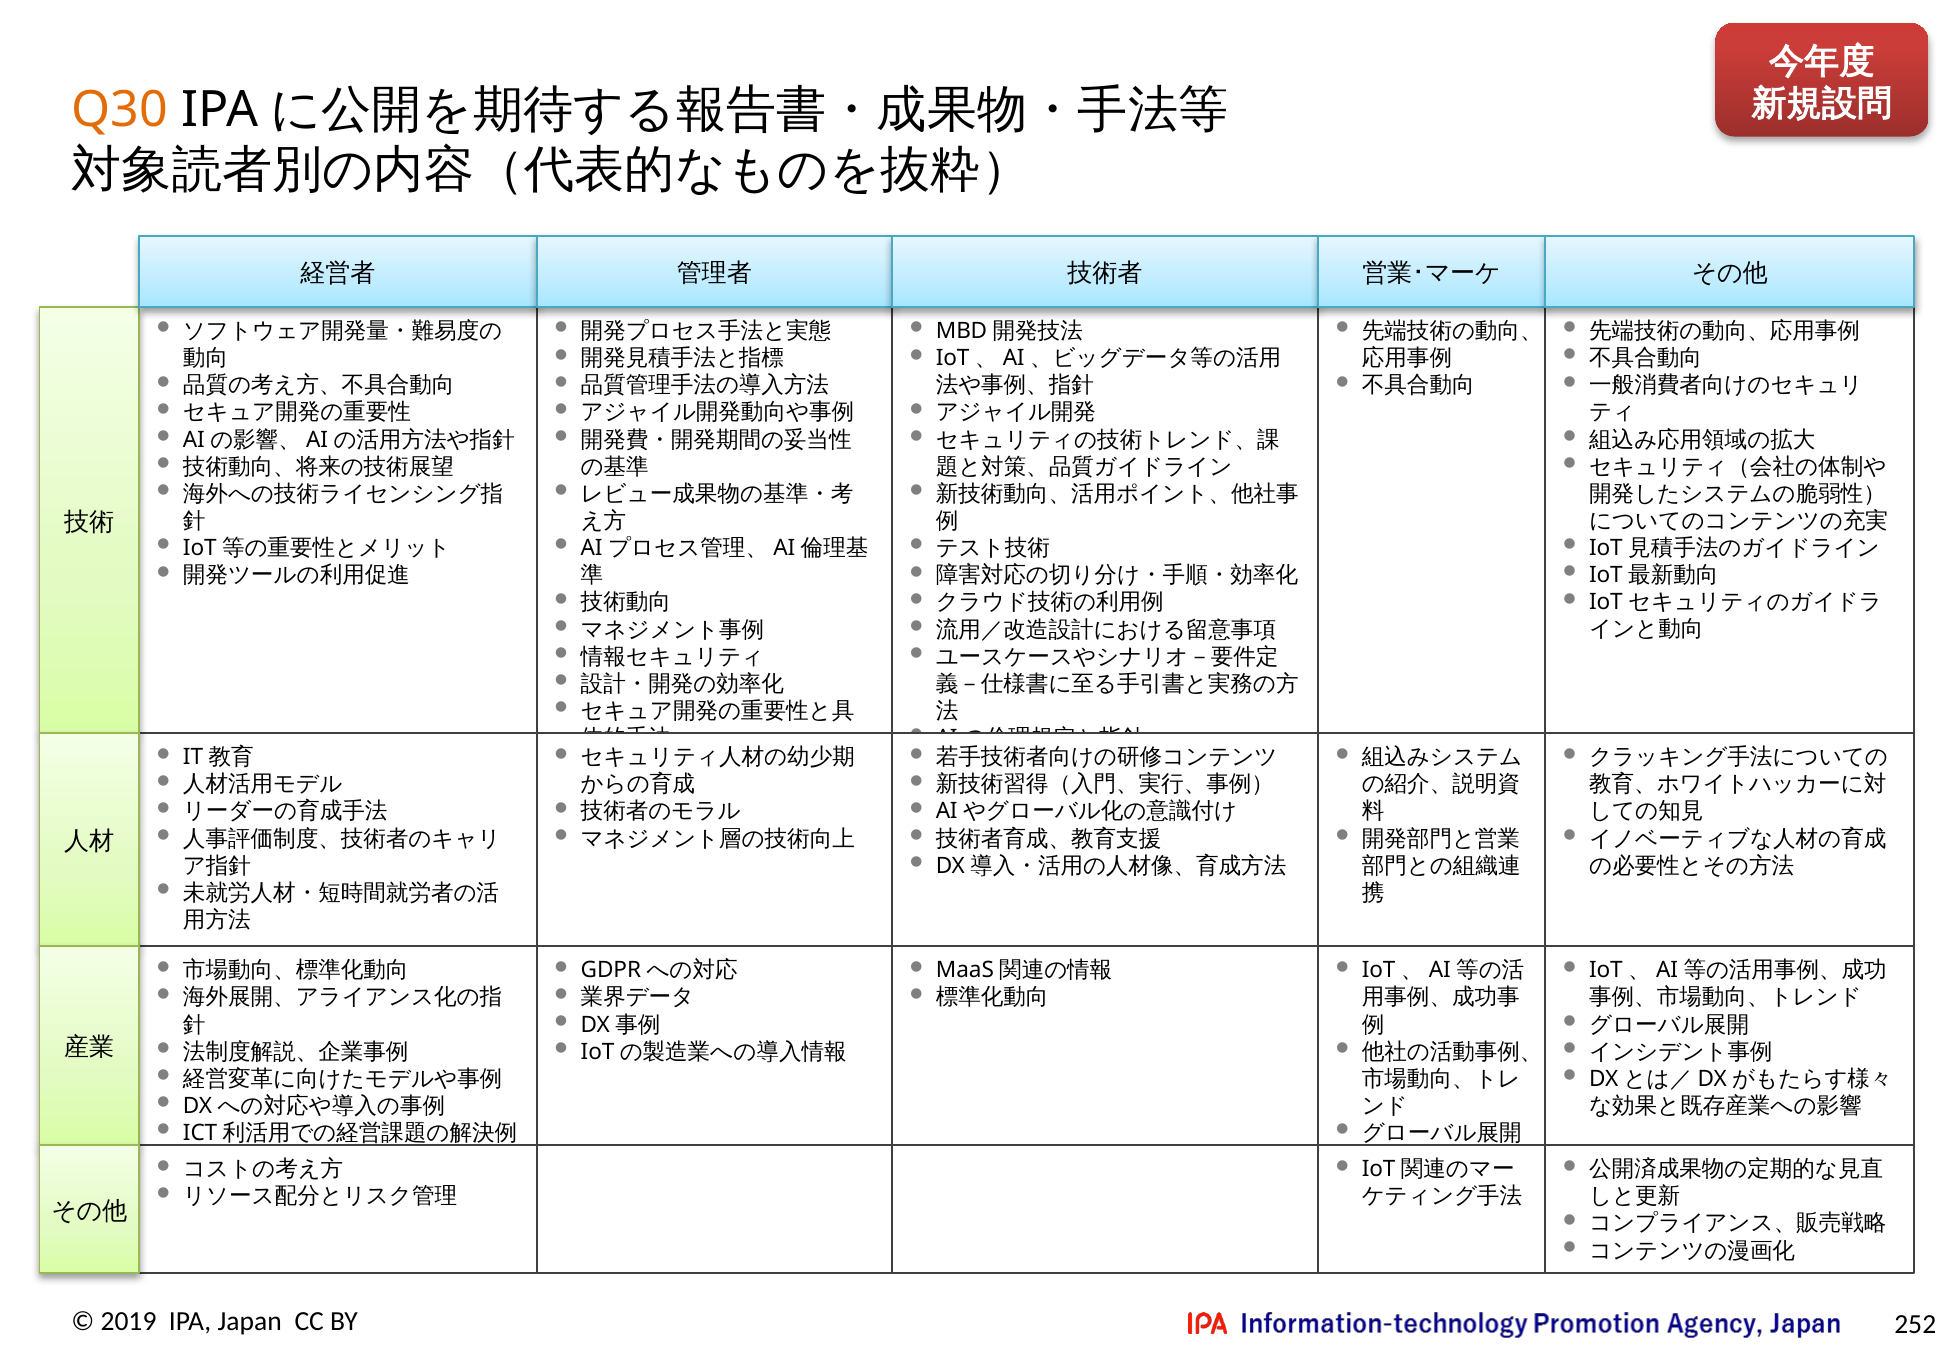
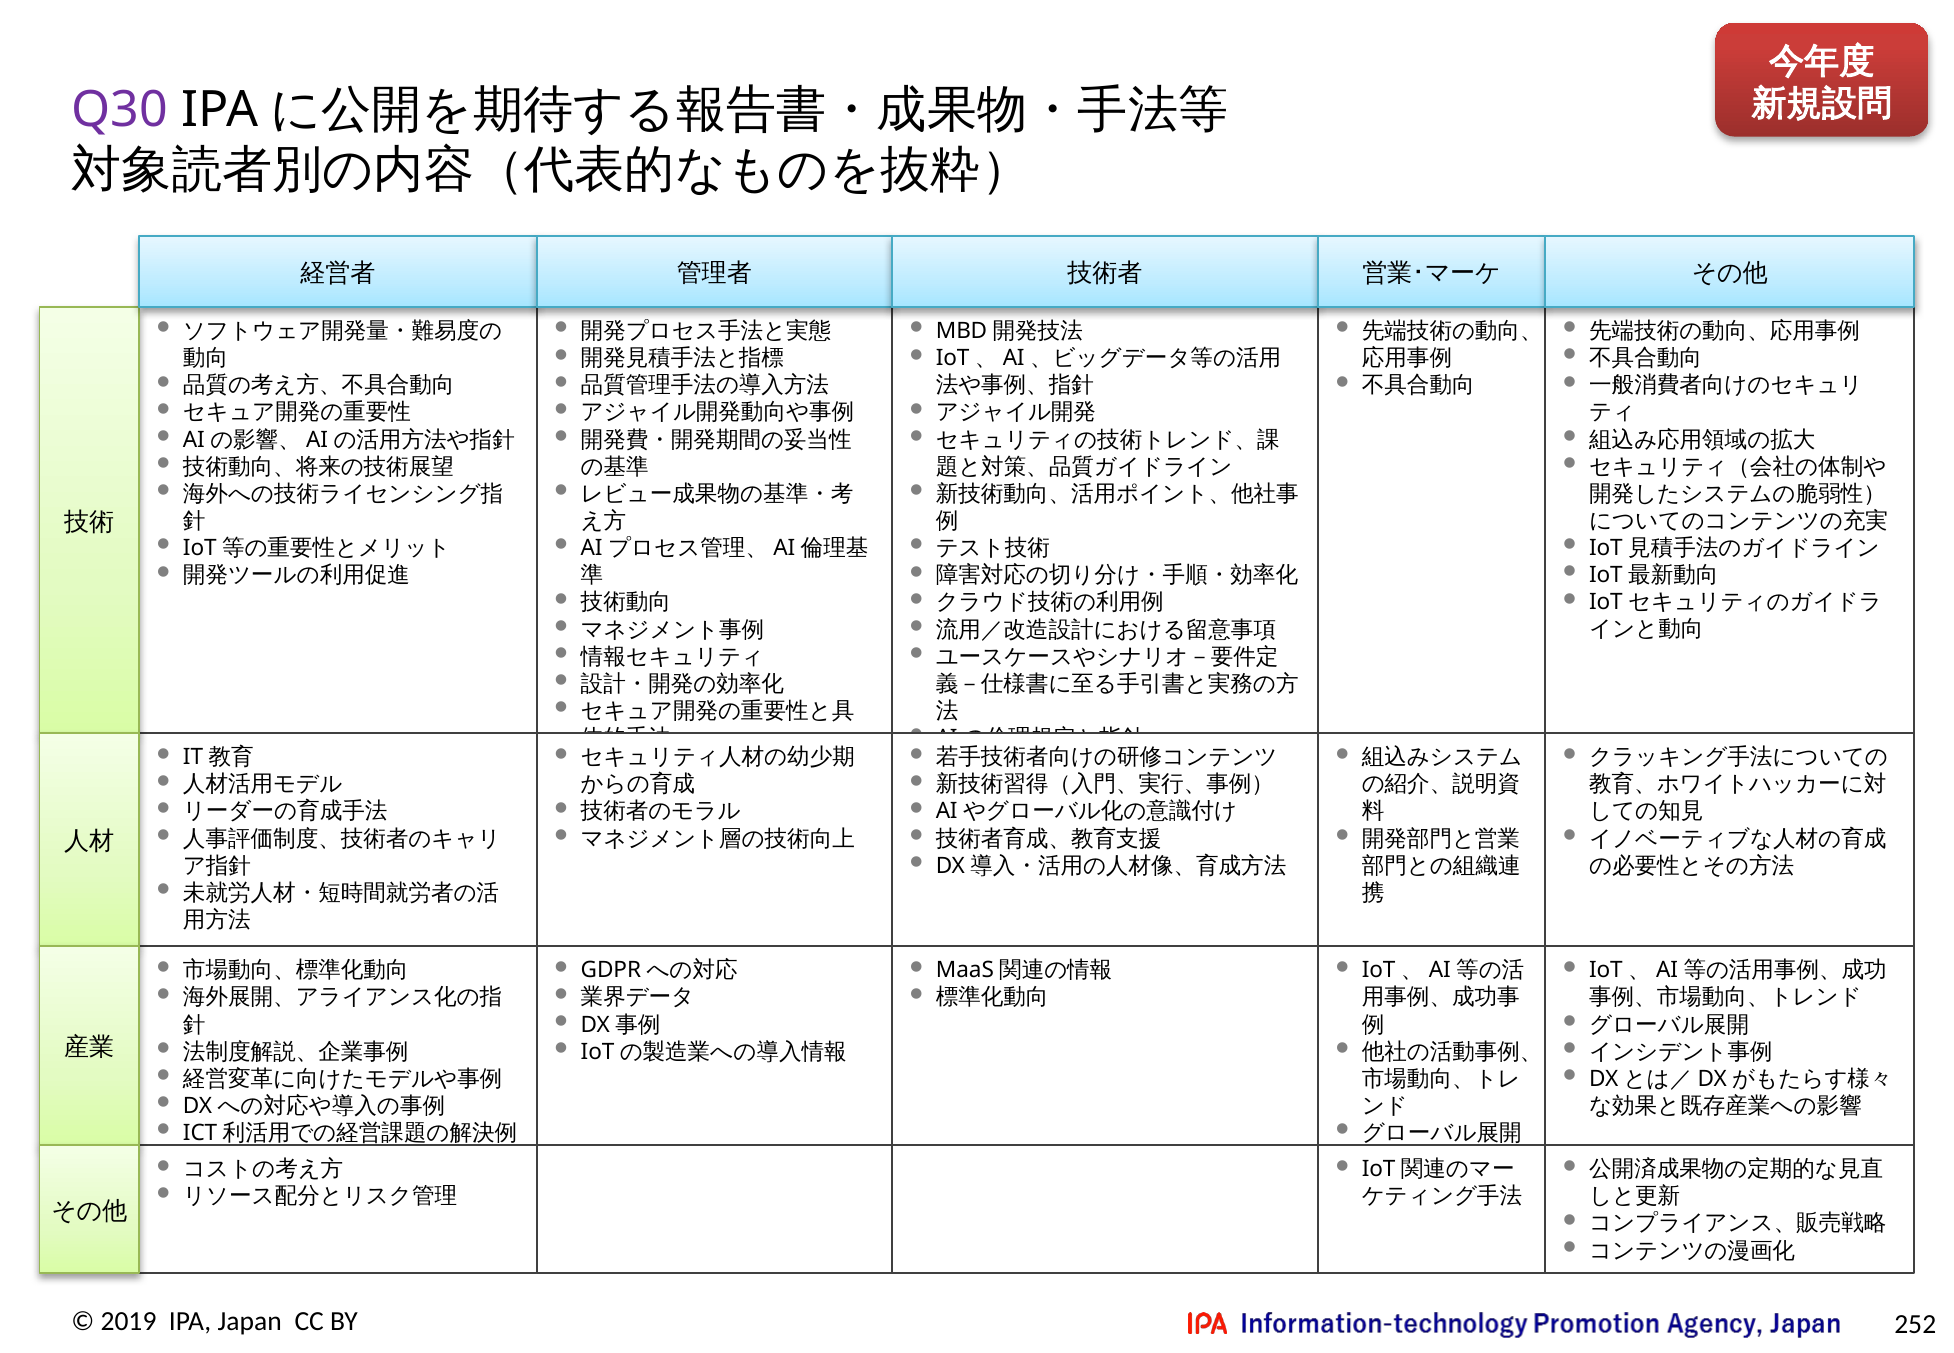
Q30 colour: orange -> purple
